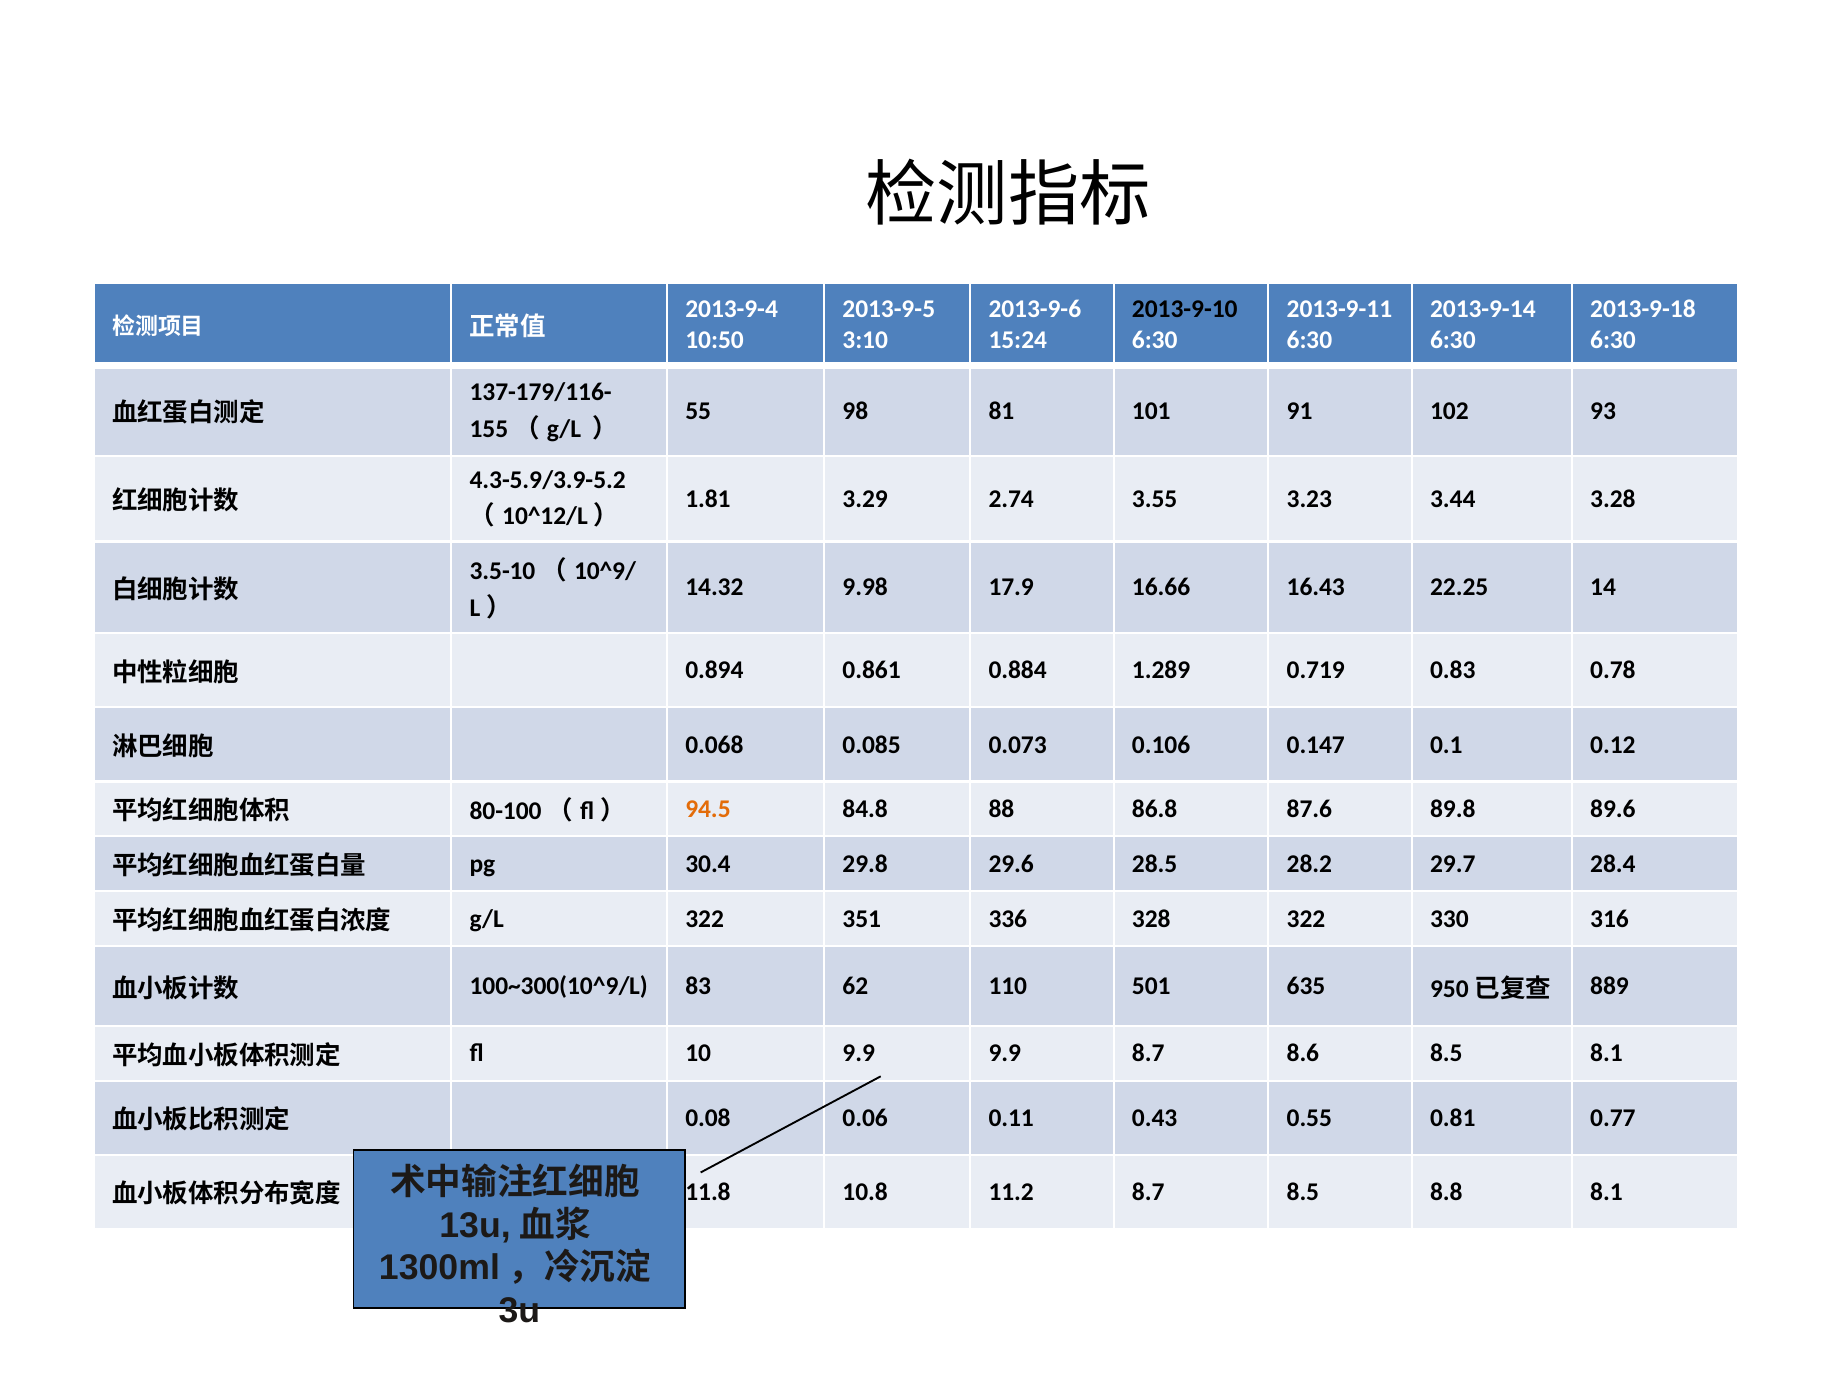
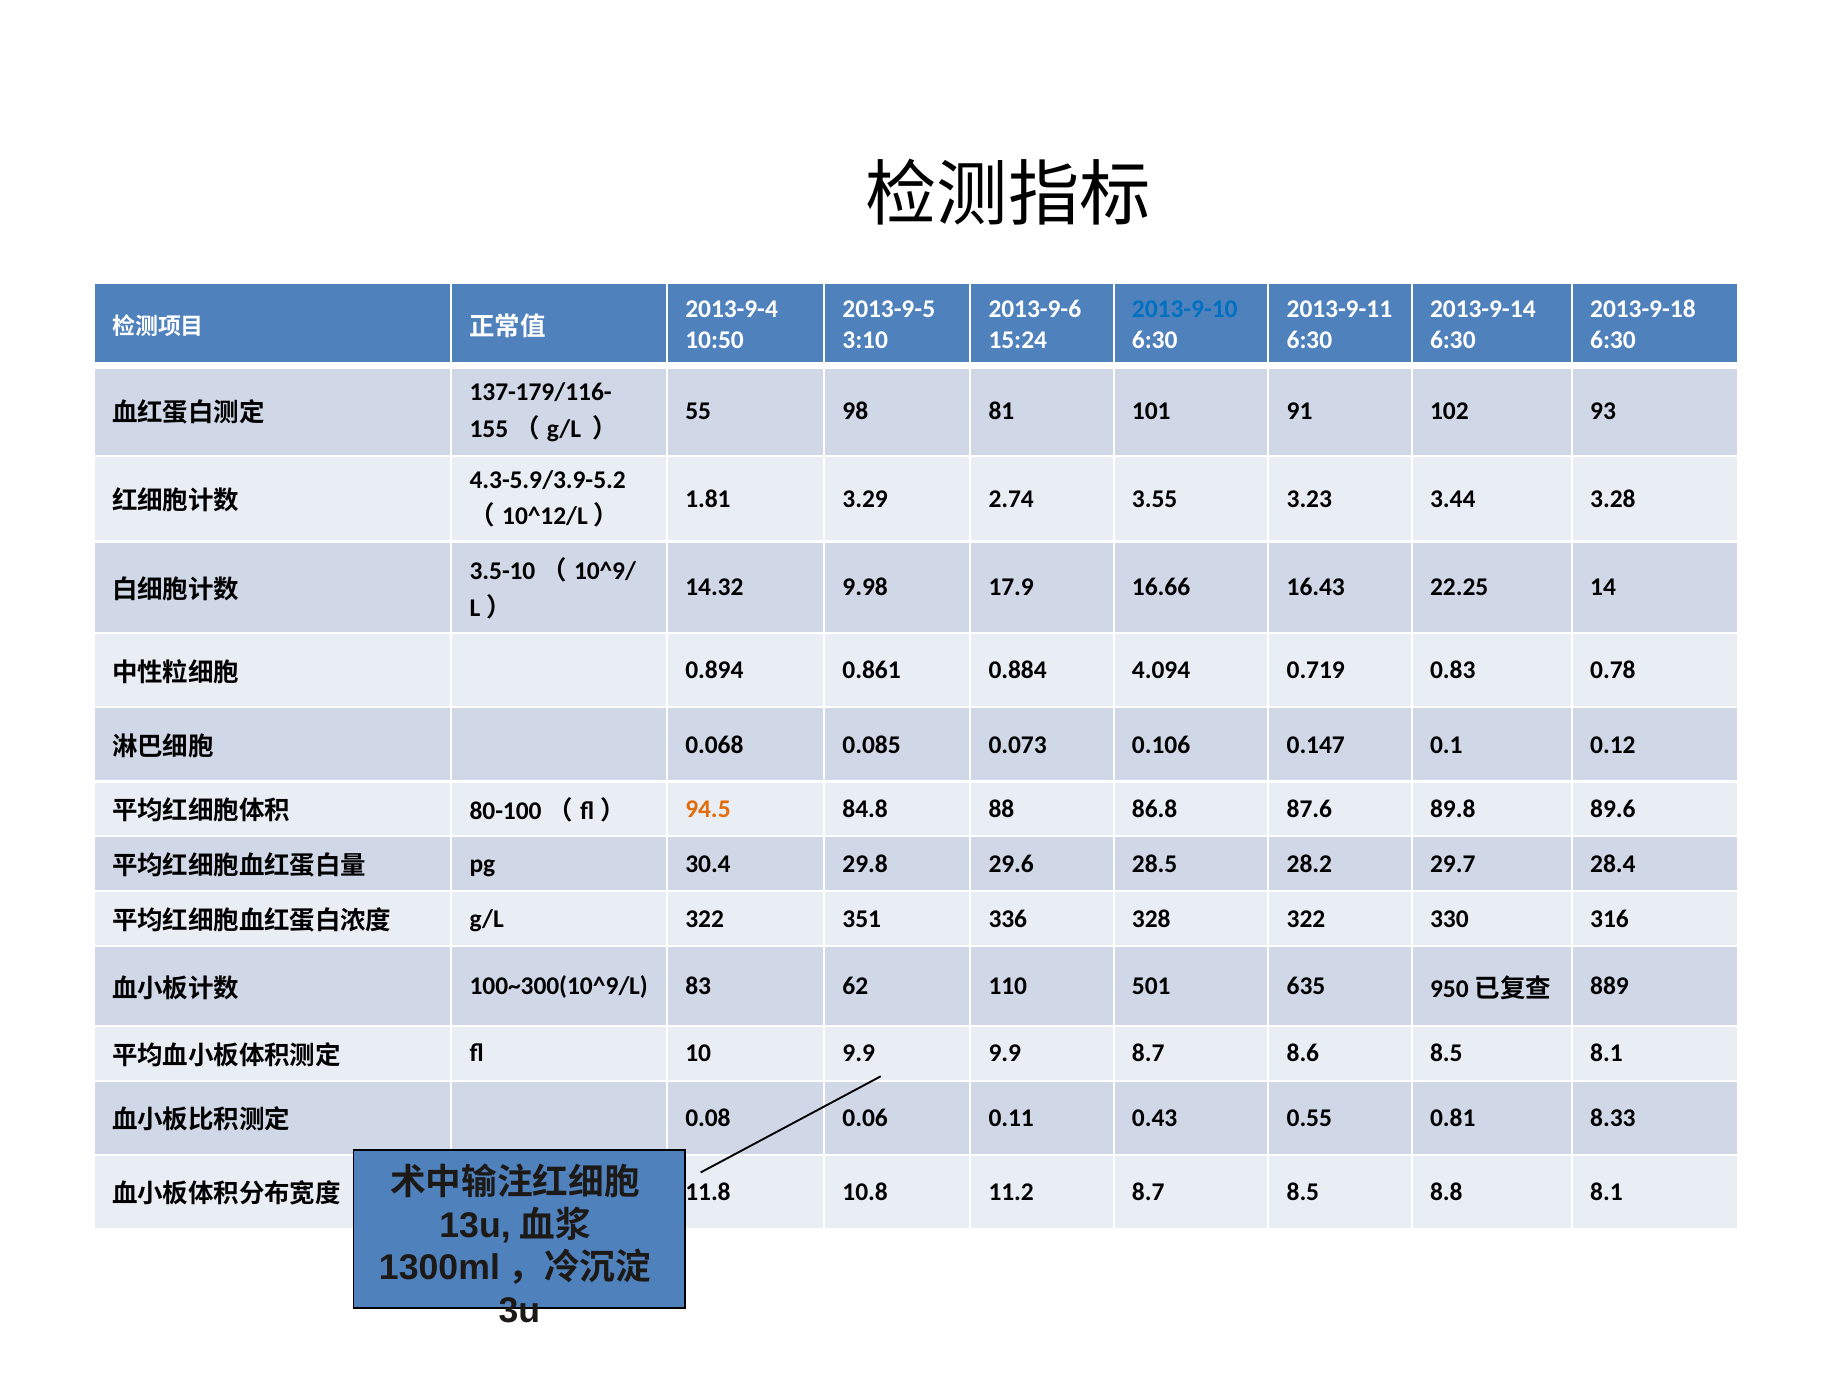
2013-9-10 colour: black -> blue
1.289: 1.289 -> 4.094
0.77: 0.77 -> 8.33
